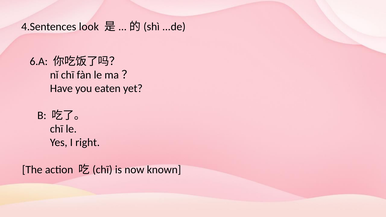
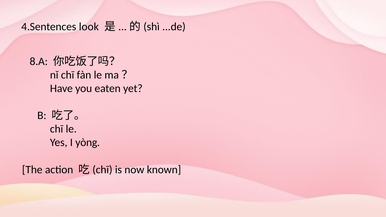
6.A: 6.A -> 8.A
right: right -> yòng
